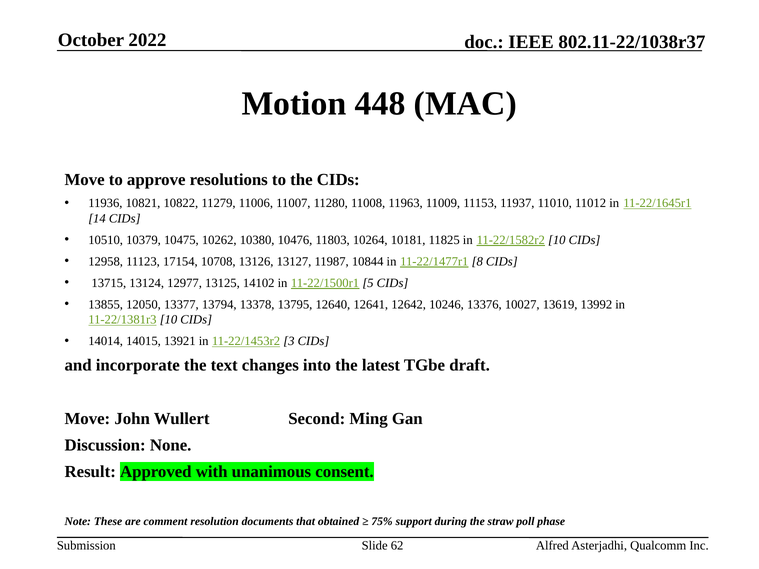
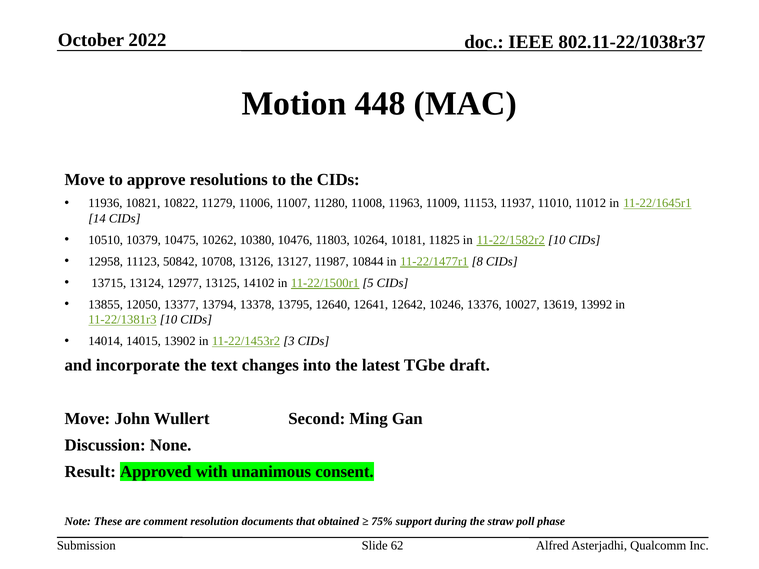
17154: 17154 -> 50842
13921: 13921 -> 13902
